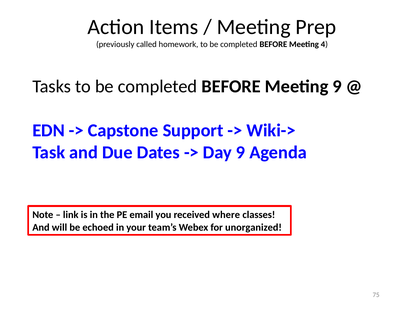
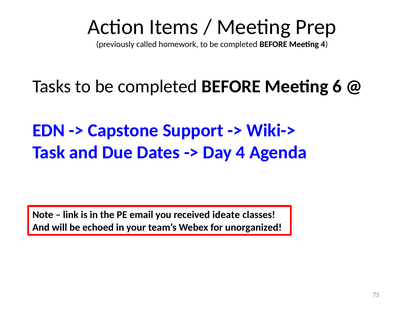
Meeting 9: 9 -> 6
Day 9: 9 -> 4
where: where -> ideate
